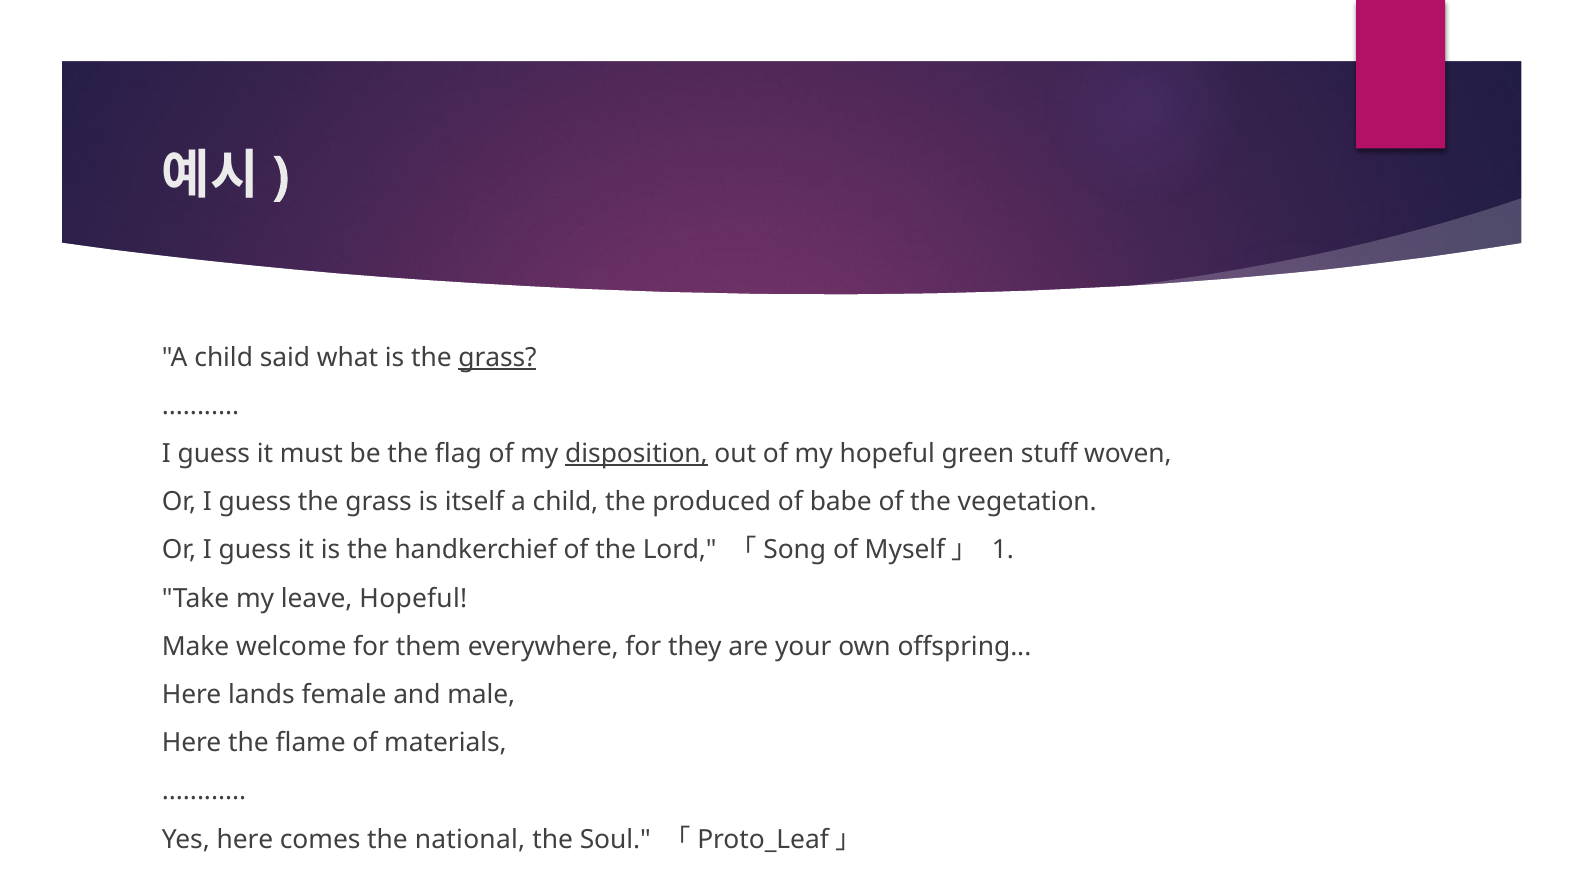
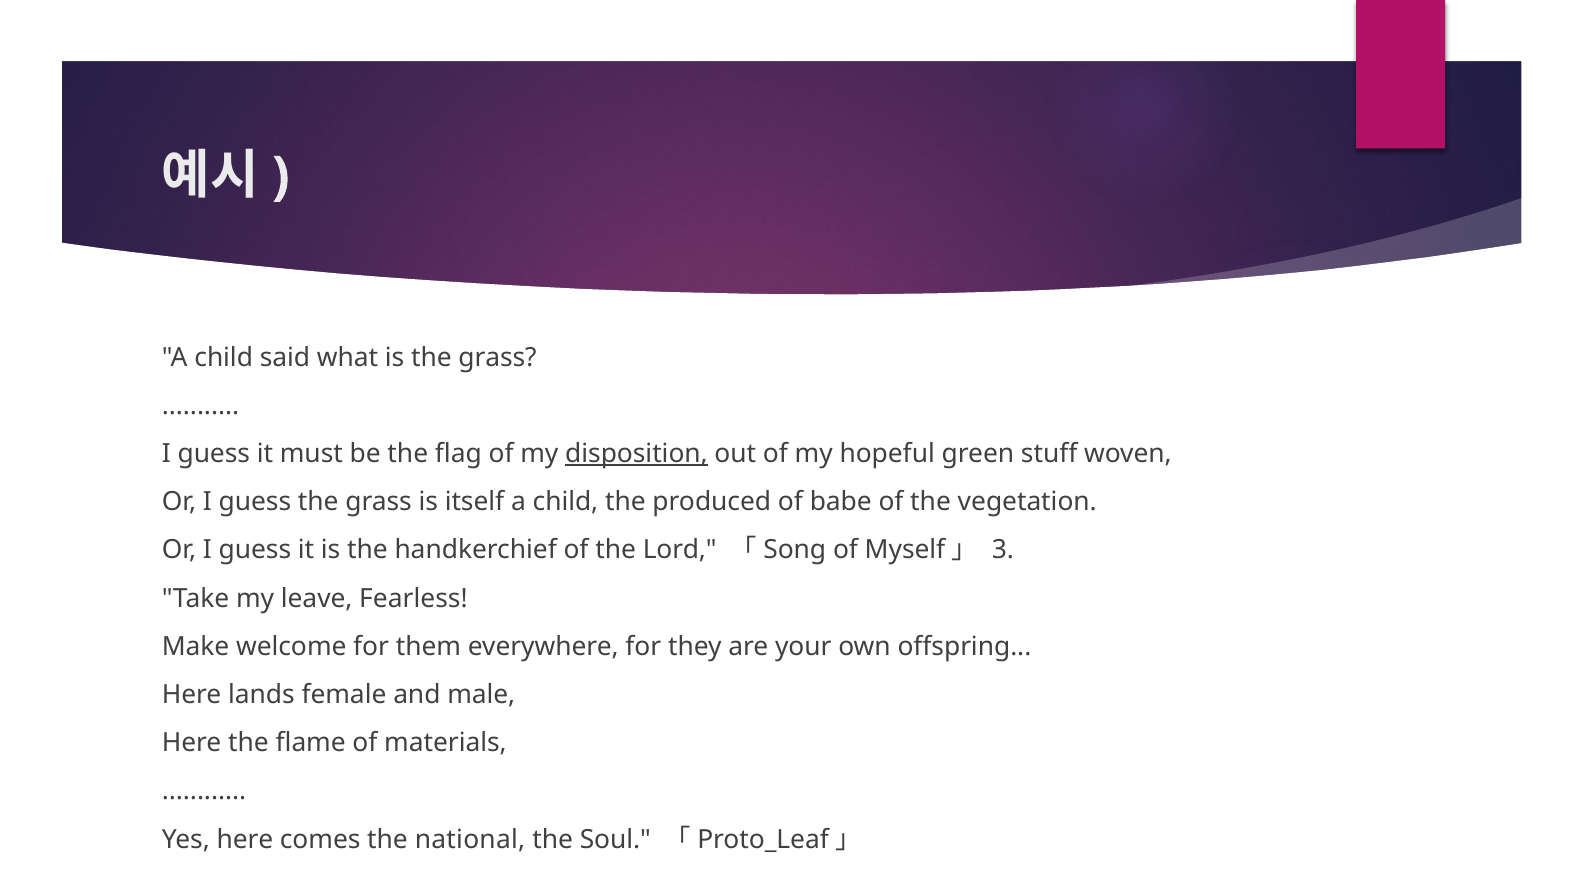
grass at (497, 358) underline: present -> none
1: 1 -> 3
leave Hopeful: Hopeful -> Fearless
